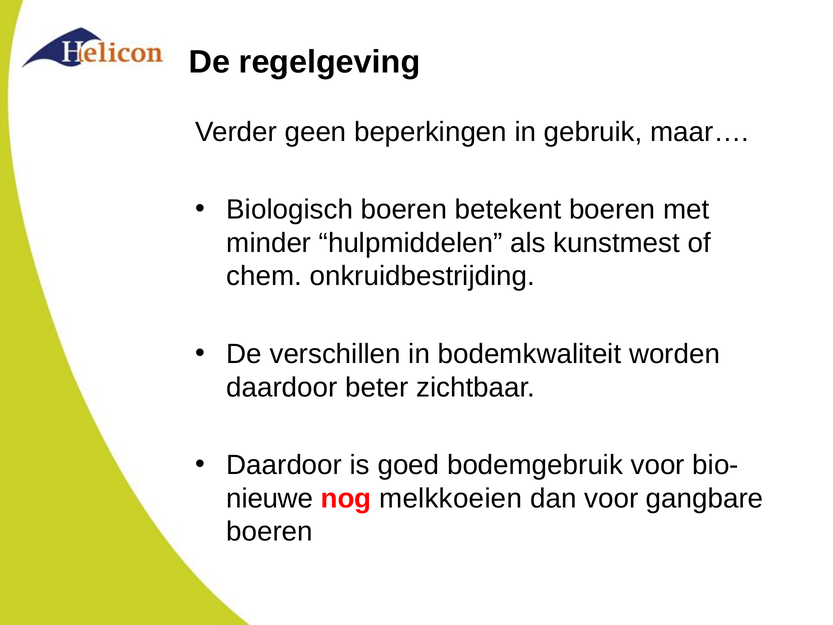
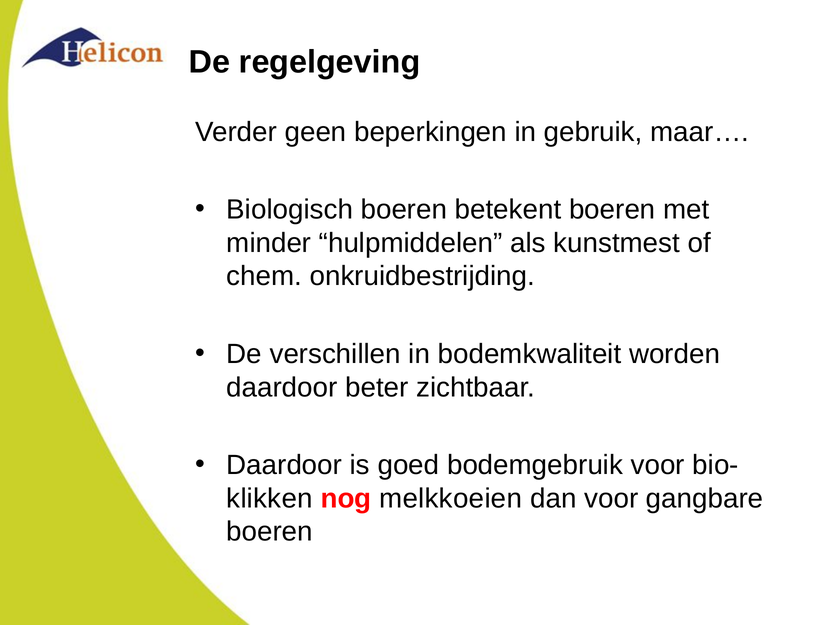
nieuwe: nieuwe -> klikken
